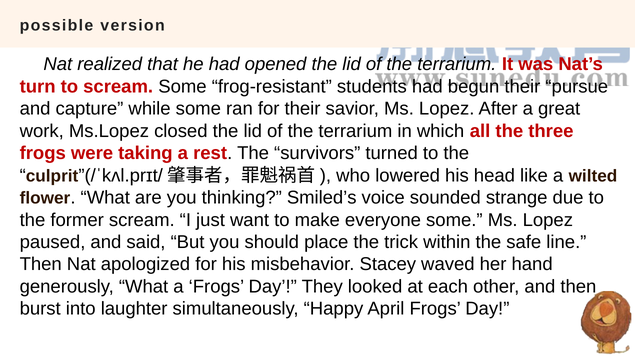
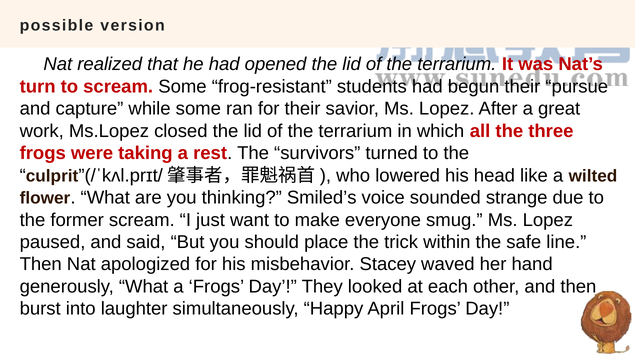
everyone some: some -> smug
